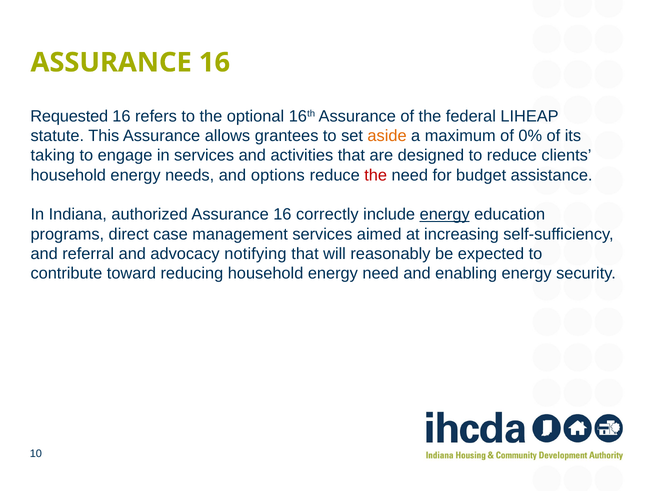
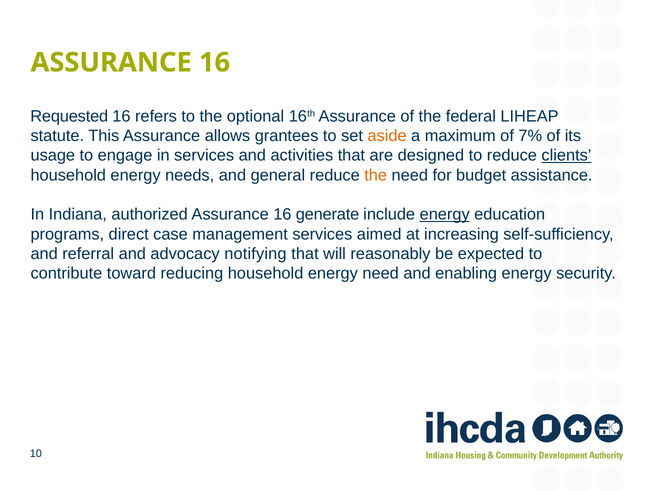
0%: 0% -> 7%
taking: taking -> usage
clients underline: none -> present
options: options -> general
the at (376, 175) colour: red -> orange
correctly: correctly -> generate
